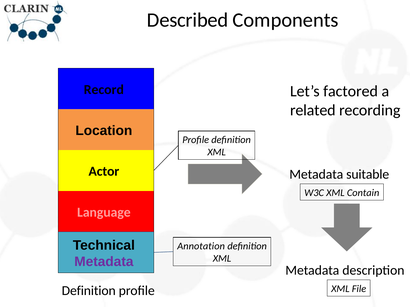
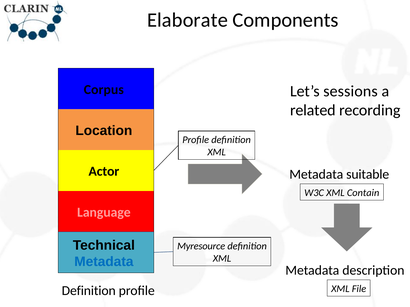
Described: Described -> Elaborate
Record: Record -> Corpus
factored: factored -> sessions
Annotation: Annotation -> Myresource
Metadata at (104, 262) colour: purple -> blue
